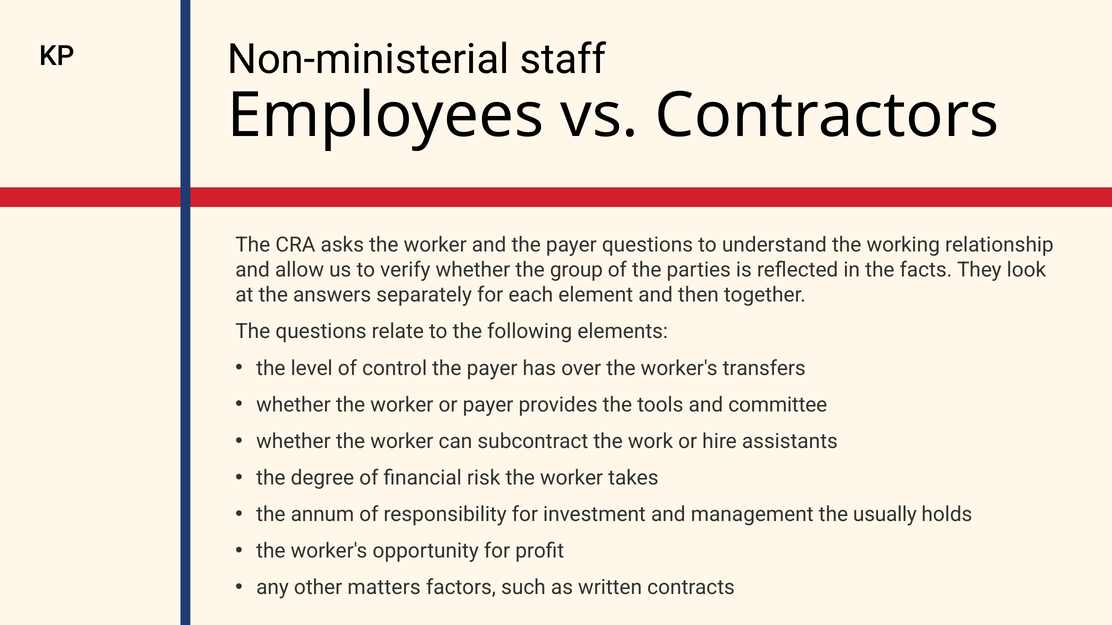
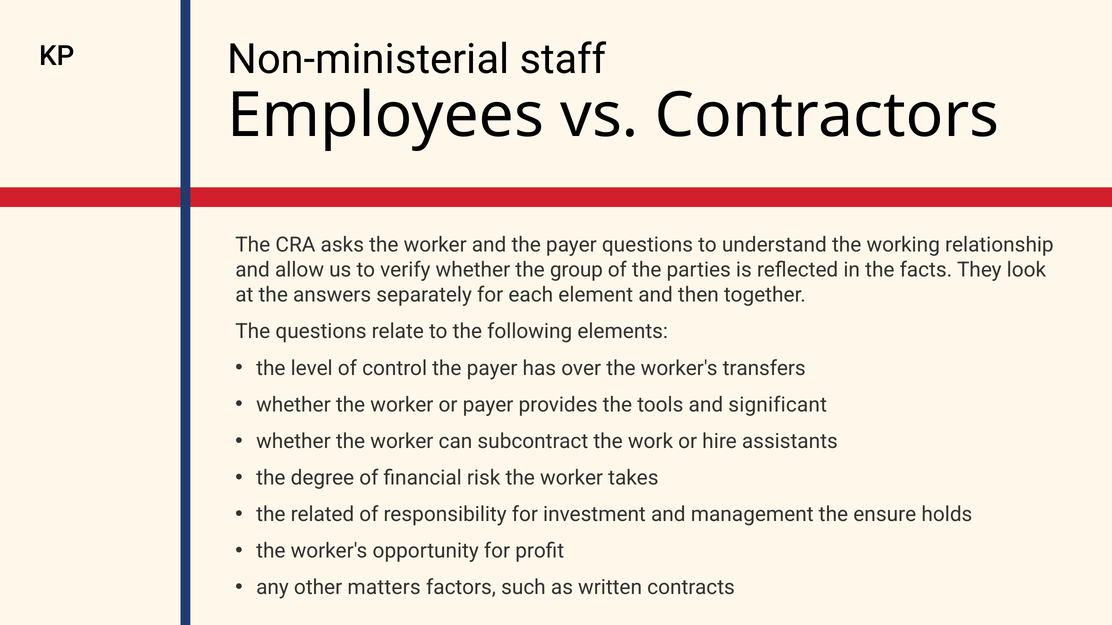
committee: committee -> significant
annum: annum -> related
usually: usually -> ensure
